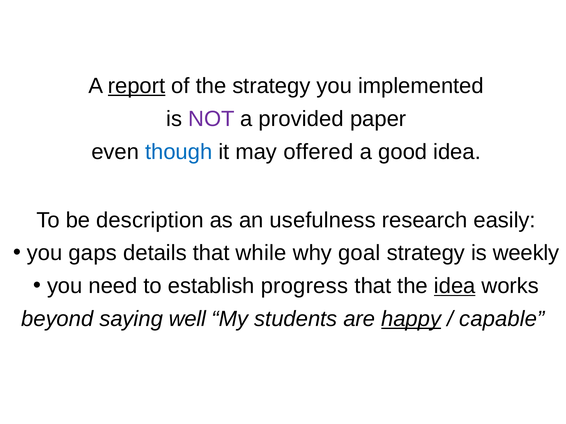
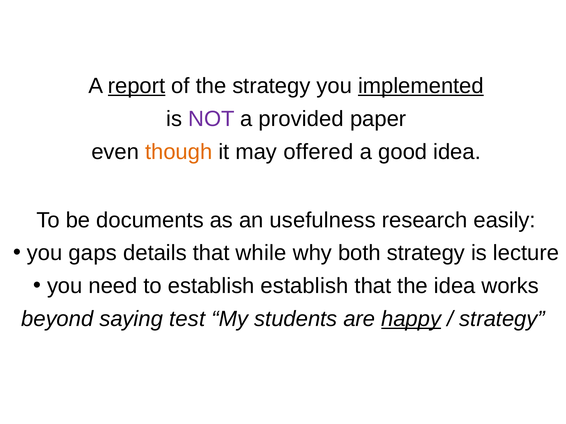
implemented underline: none -> present
though colour: blue -> orange
description: description -> documents
goal: goal -> both
weekly: weekly -> lecture
establish progress: progress -> establish
idea at (455, 286) underline: present -> none
well: well -> test
capable at (502, 319): capable -> strategy
